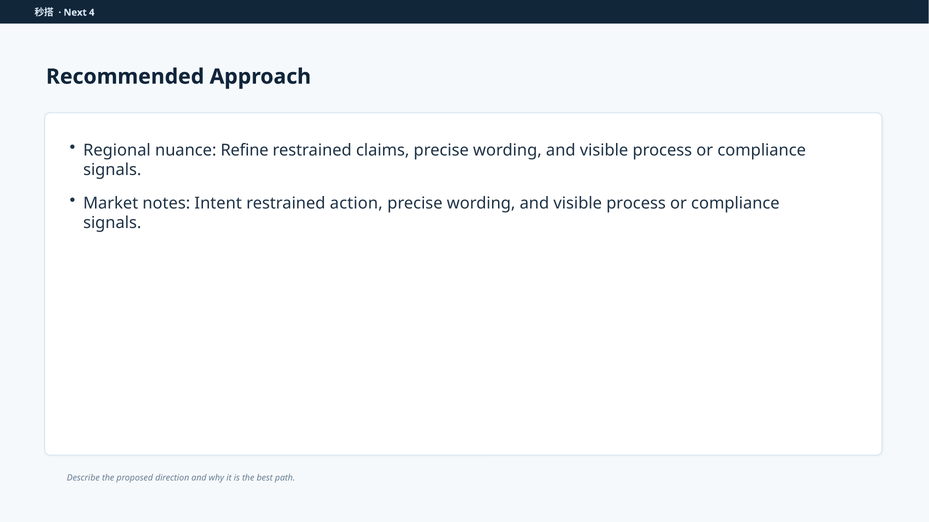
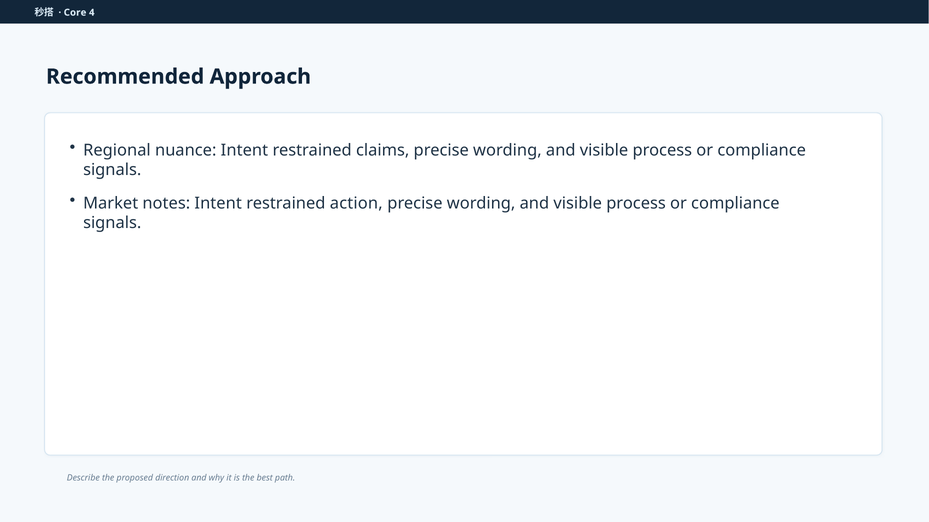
Next: Next -> Core
nuance Refine: Refine -> Intent
